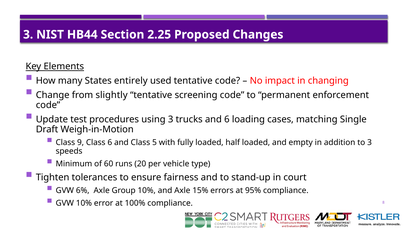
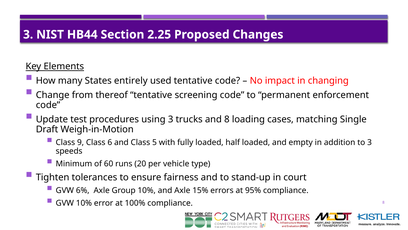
slightly: slightly -> thereof
and 6: 6 -> 8
